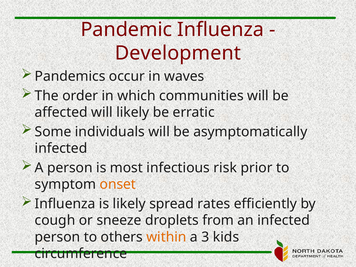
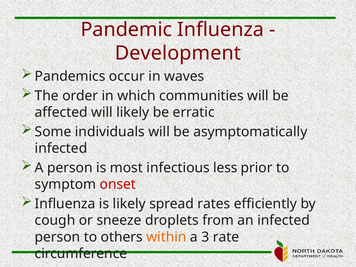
risk: risk -> less
onset colour: orange -> red
kids: kids -> rate
